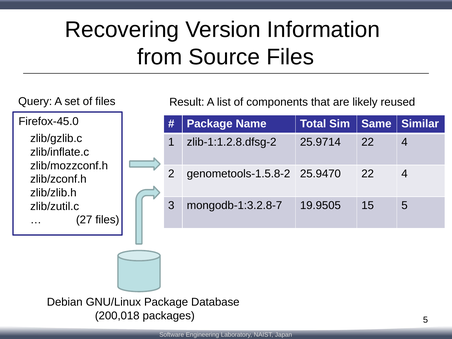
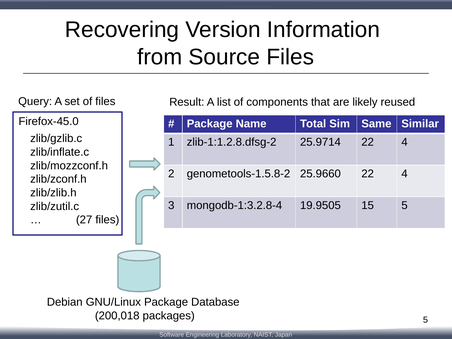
25.9470: 25.9470 -> 25.9660
mongodb-1:3.2.8-7: mongodb-1:3.2.8-7 -> mongodb-1:3.2.8-4
